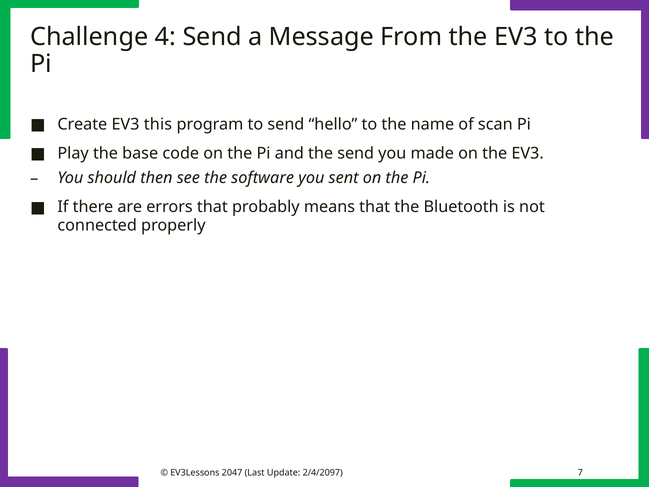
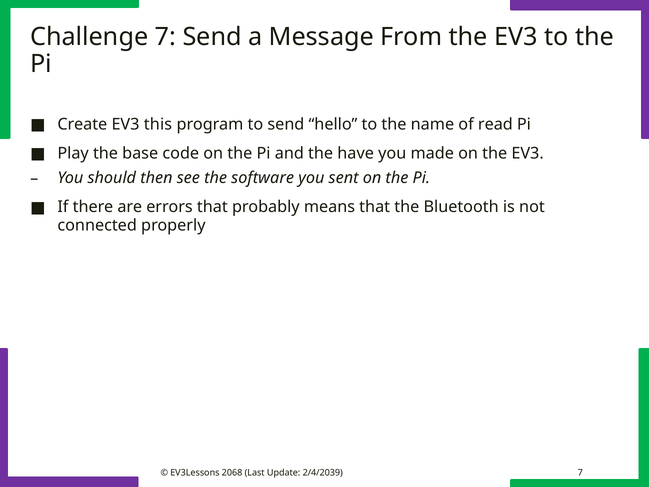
Challenge 4: 4 -> 7
scan: scan -> read
the send: send -> have
2047: 2047 -> 2068
2/4/2097: 2/4/2097 -> 2/4/2039
